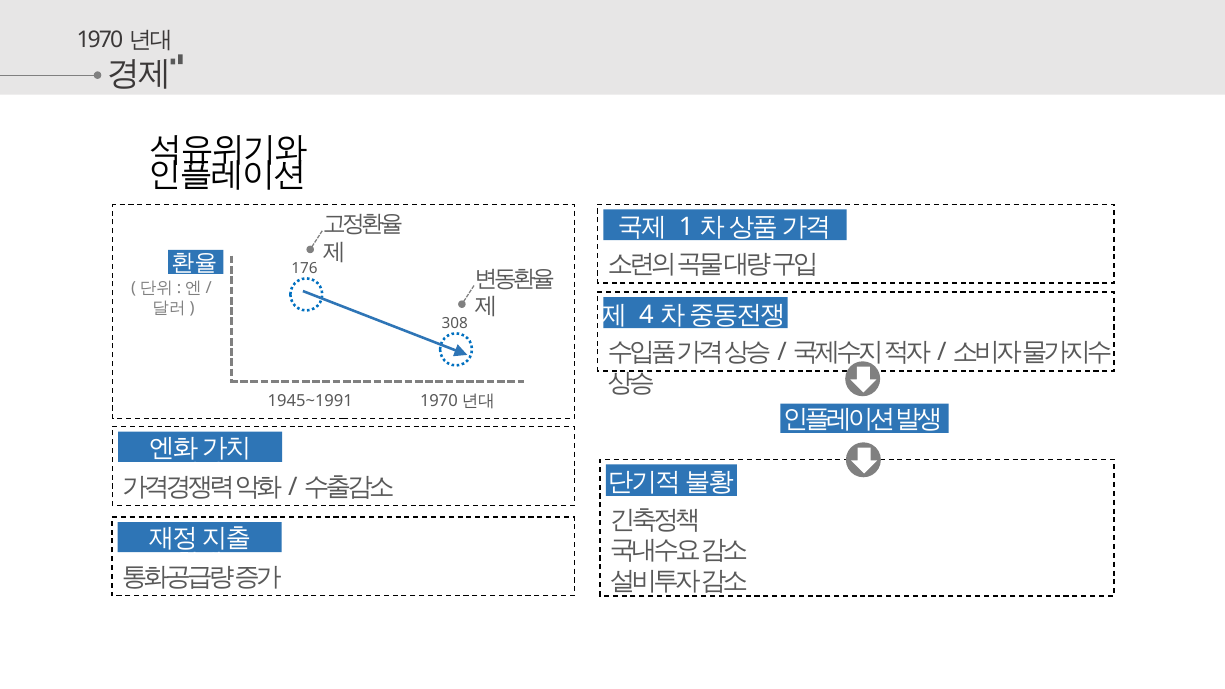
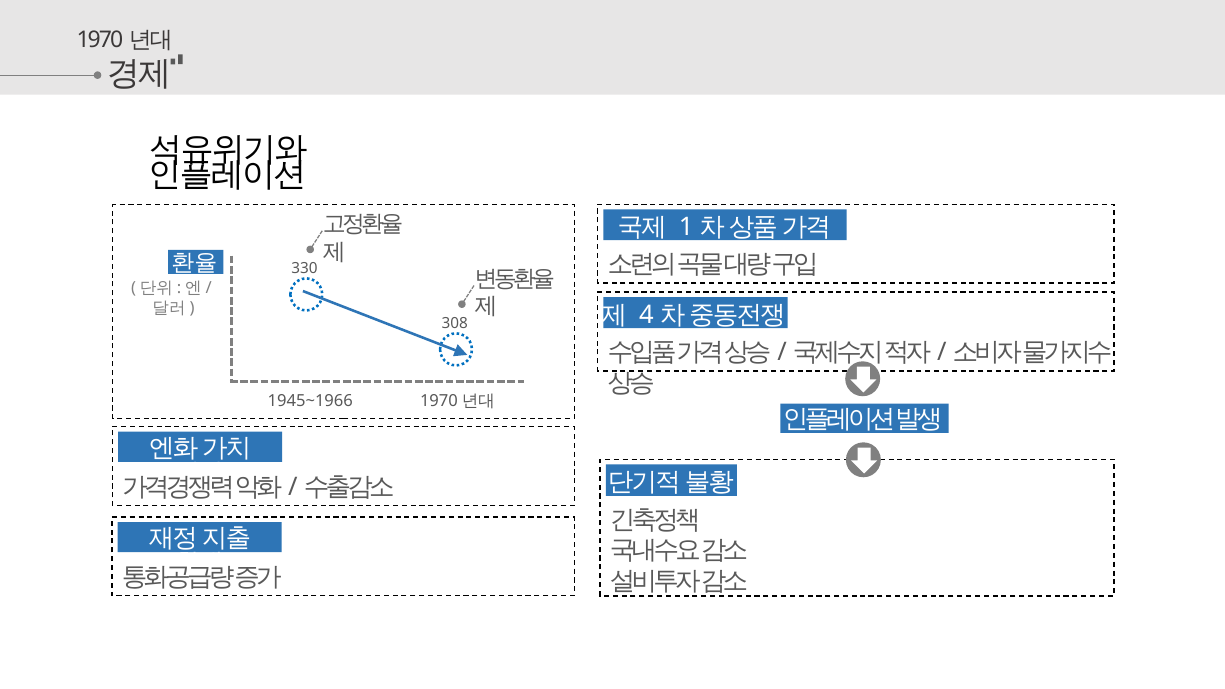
176: 176 -> 330
1945~1991: 1945~1991 -> 1945~1966
